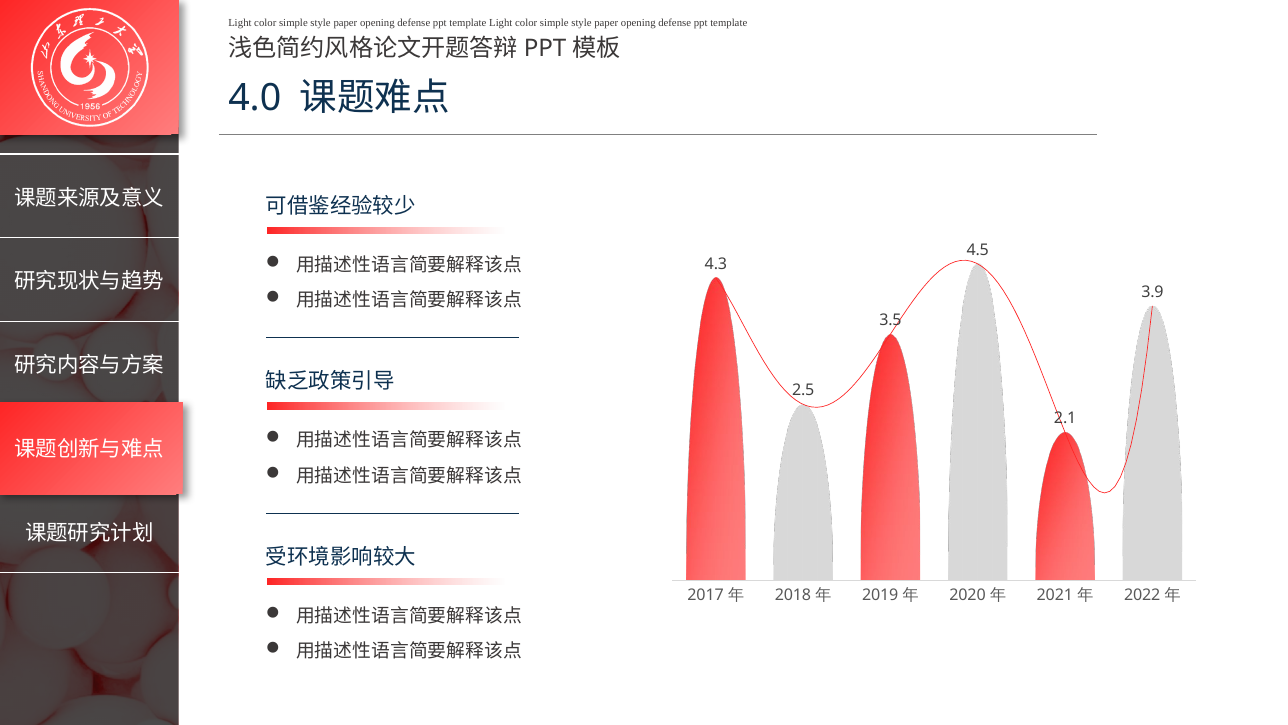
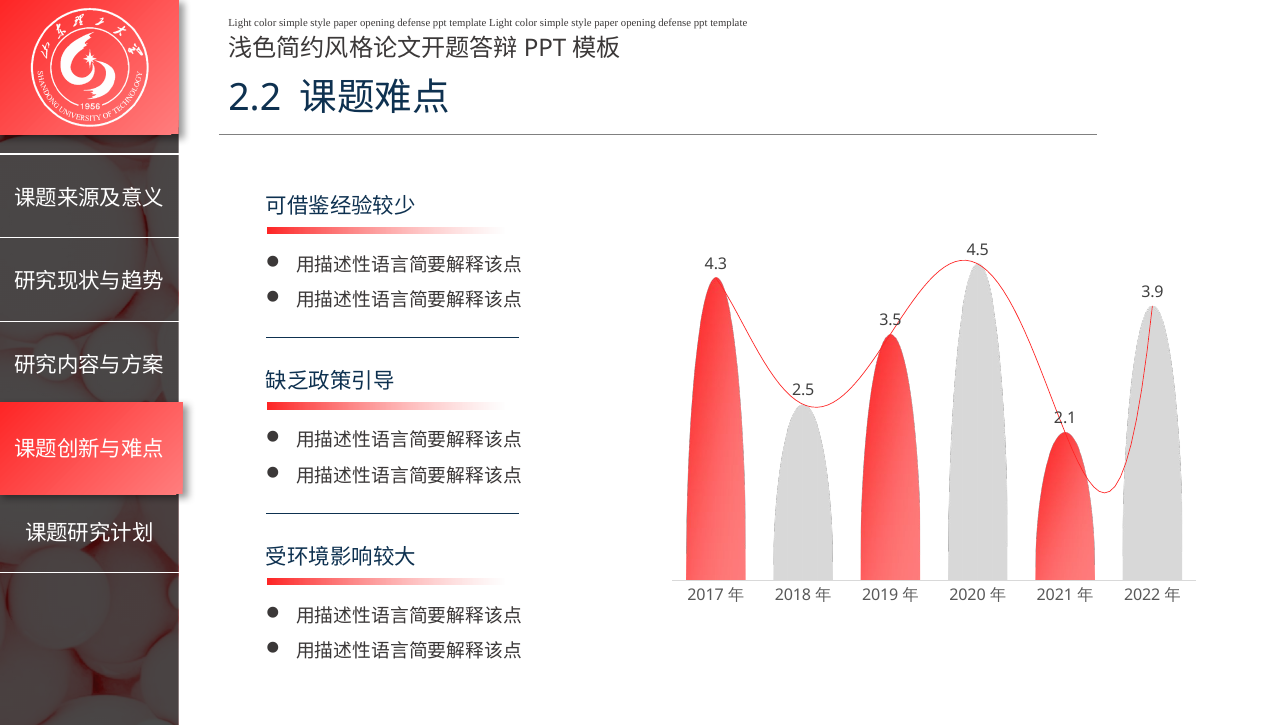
4.0: 4.0 -> 2.2
